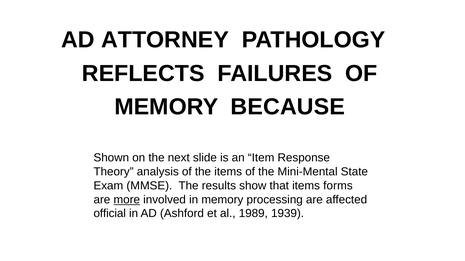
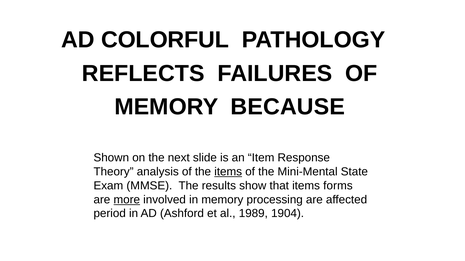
ATTORNEY: ATTORNEY -> COLORFUL
items at (228, 172) underline: none -> present
official: official -> period
1939: 1939 -> 1904
